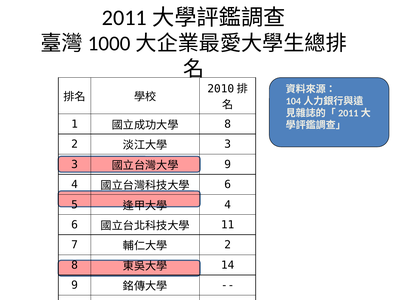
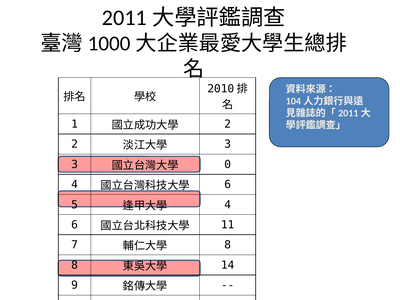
8 at (228, 124): 8 -> 2
9 at (228, 164): 9 -> 0
2 at (228, 245): 2 -> 8
